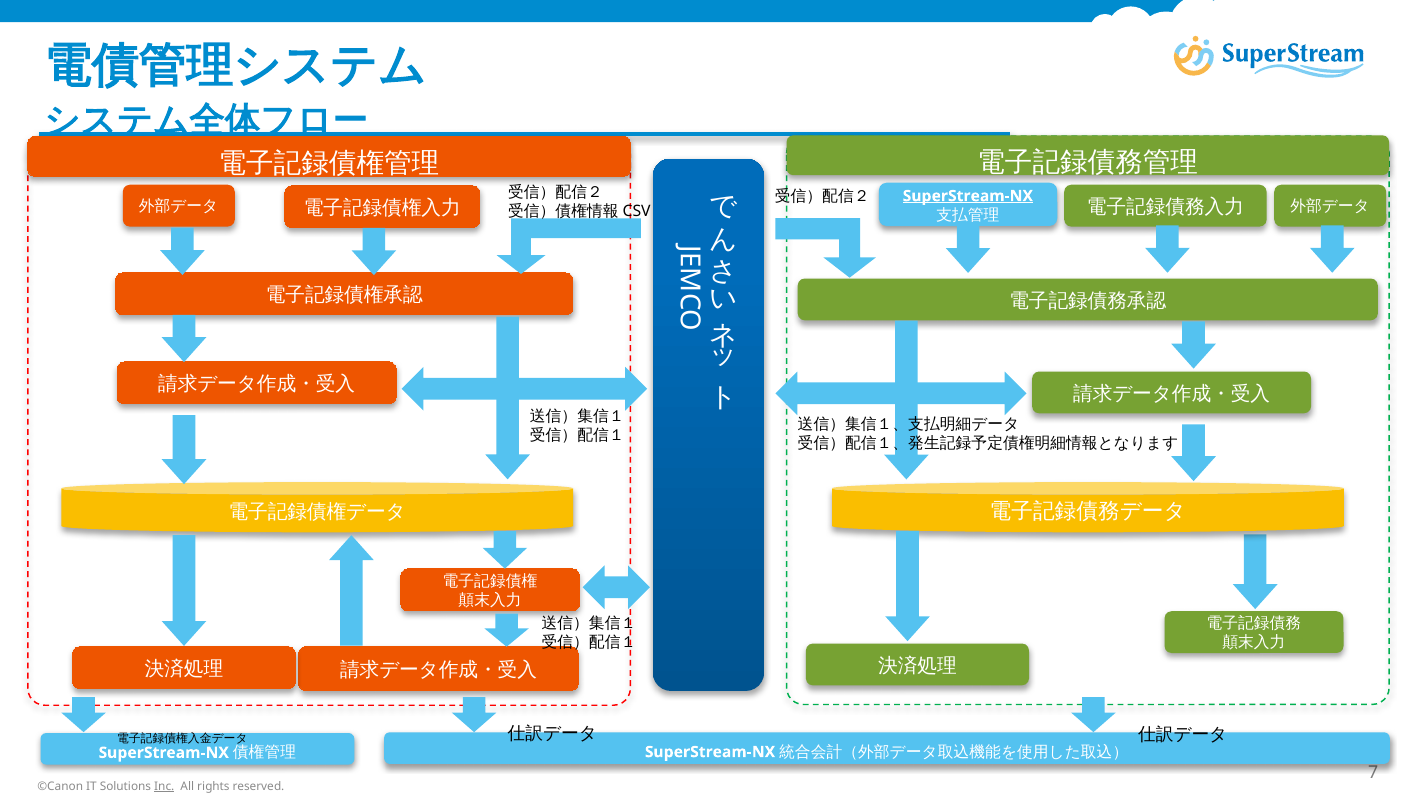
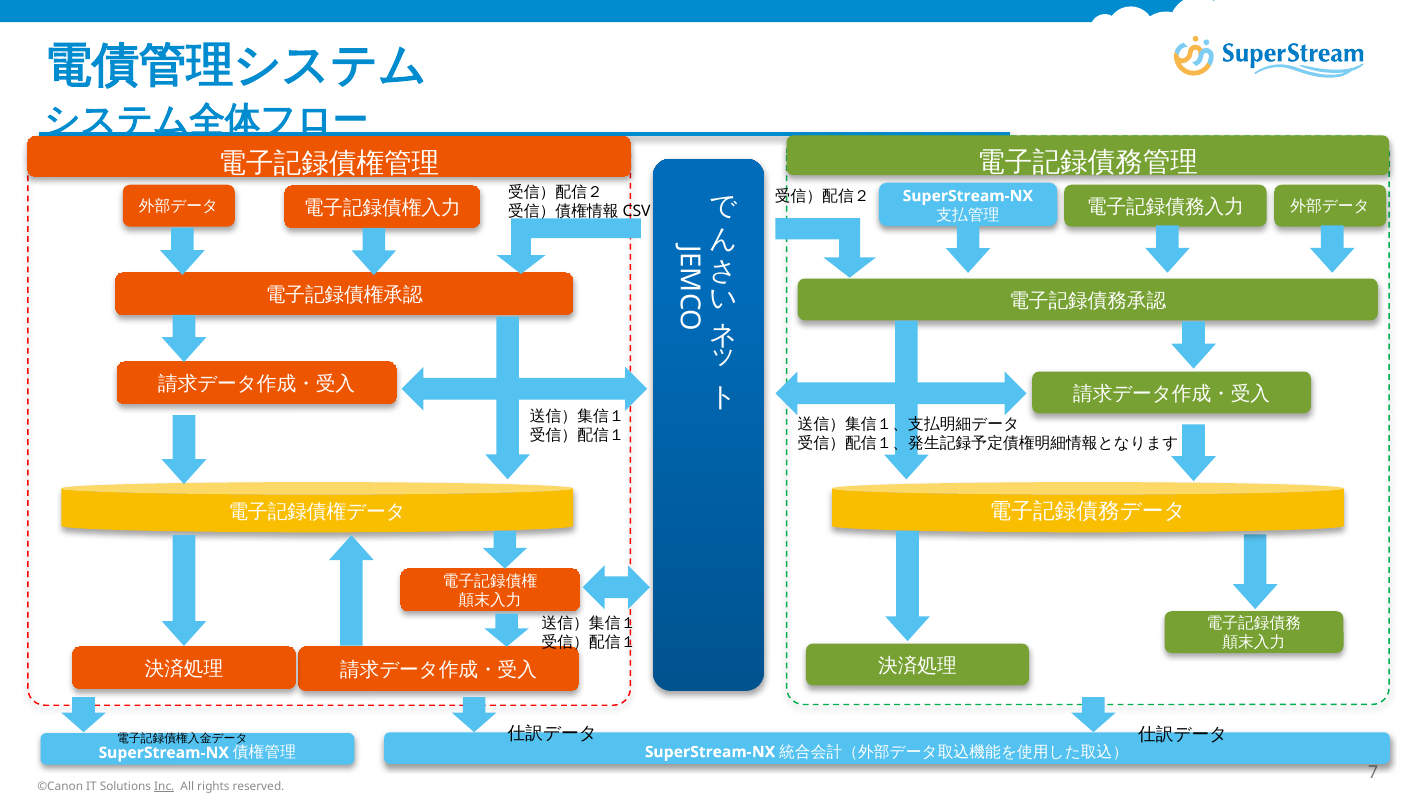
SuperStream-NX at (968, 196) underline: present -> none
